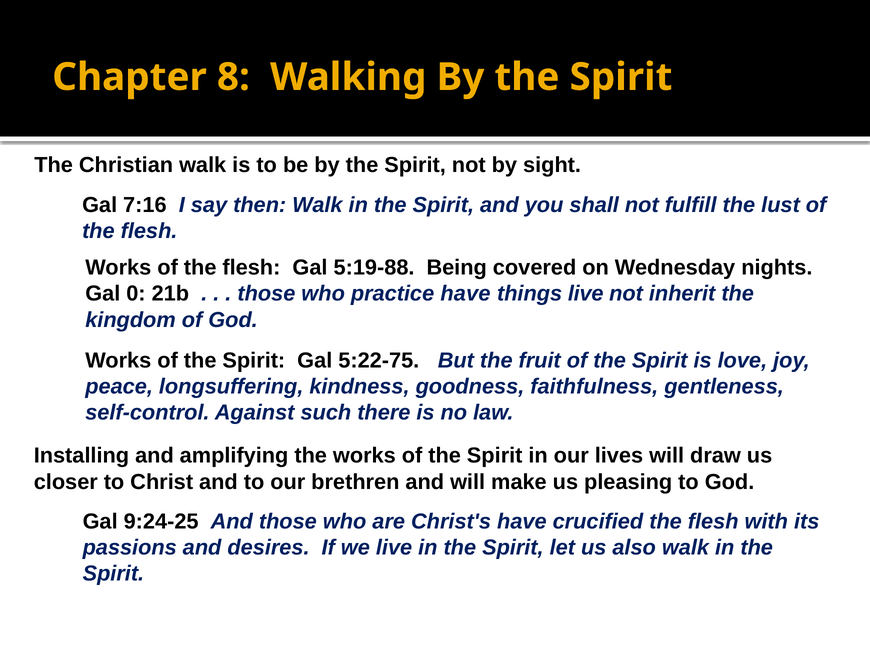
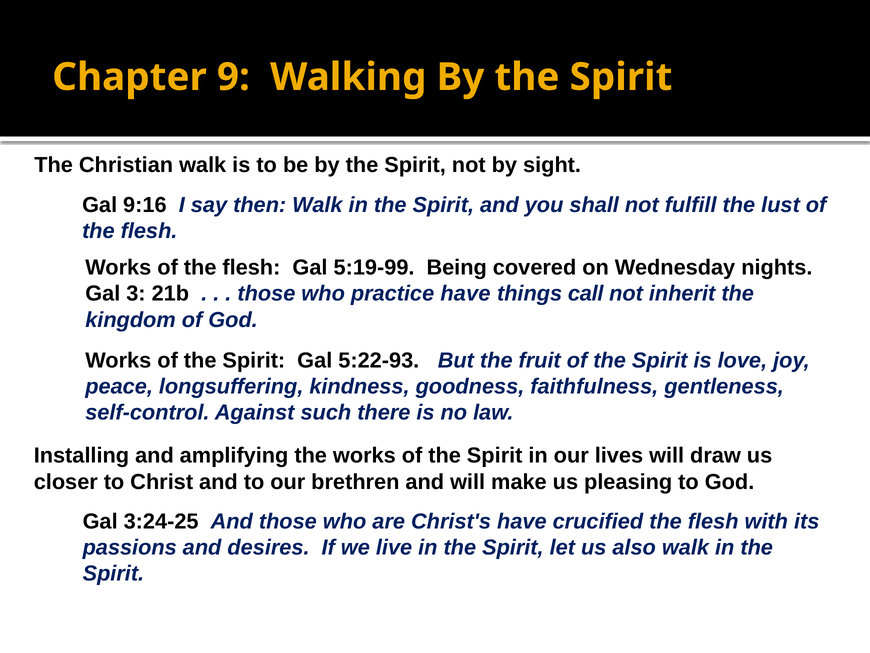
8: 8 -> 9
7:16: 7:16 -> 9:16
5:19-88: 5:19-88 -> 5:19-99
0: 0 -> 3
things live: live -> call
5:22-75: 5:22-75 -> 5:22-93
9:24-25: 9:24-25 -> 3:24-25
